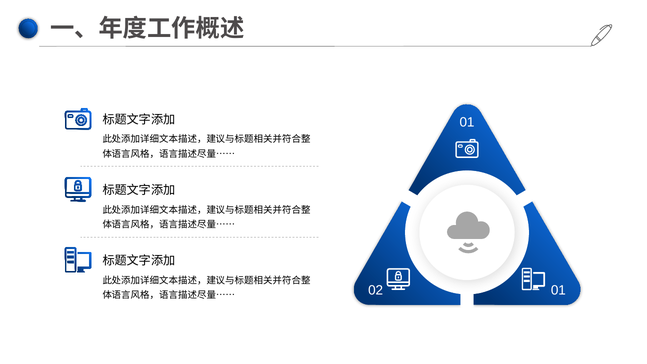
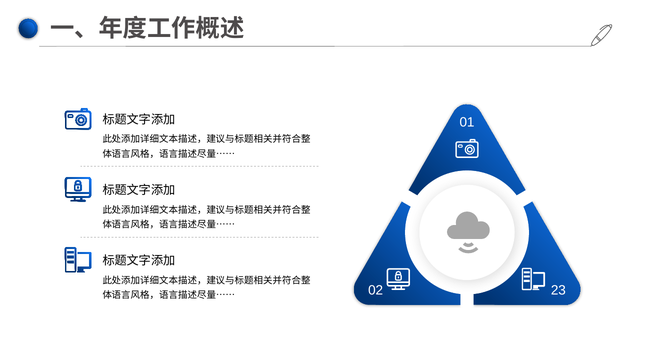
02 01: 01 -> 23
